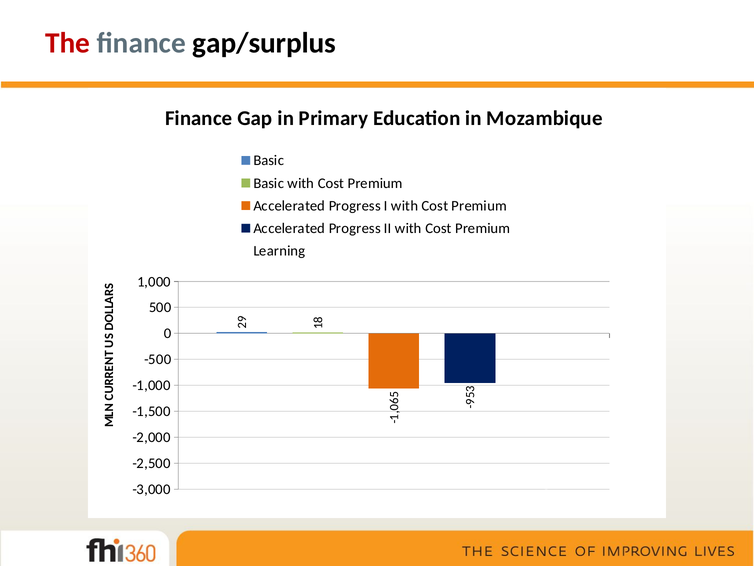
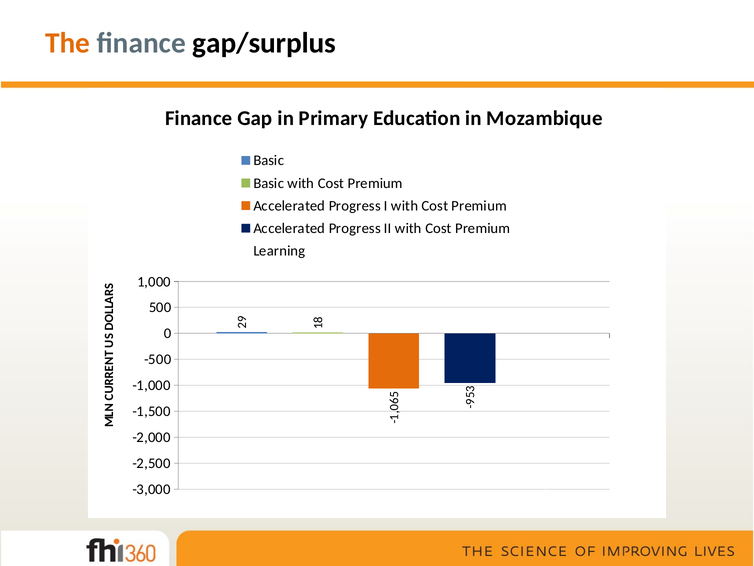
The colour: red -> orange
